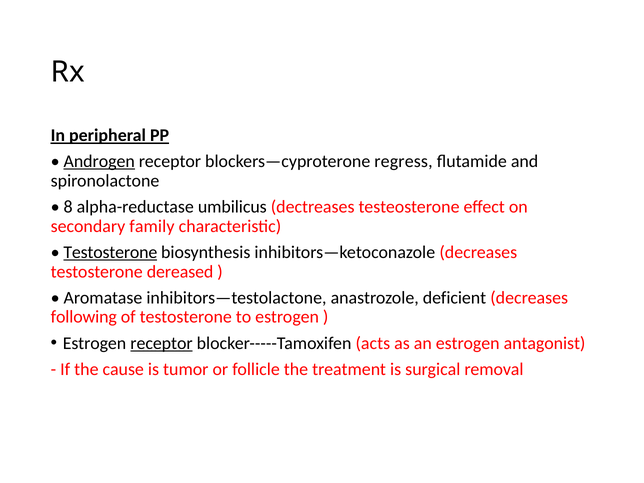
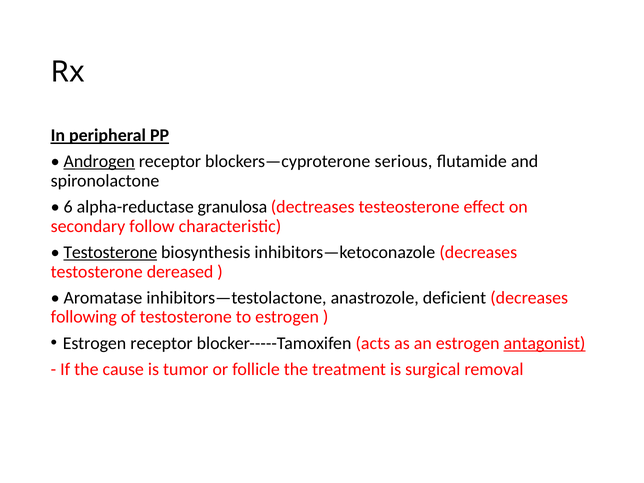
regress: regress -> serious
8: 8 -> 6
umbilicus: umbilicus -> granulosa
family: family -> follow
receptor at (162, 343) underline: present -> none
antagonist underline: none -> present
